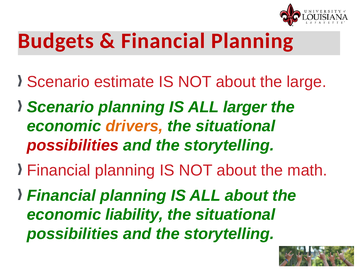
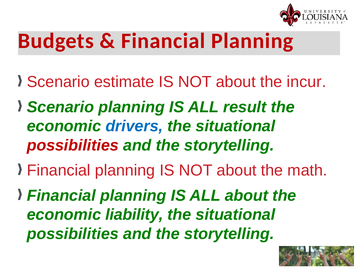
large: large -> incur
larger: larger -> result
drivers colour: orange -> blue
